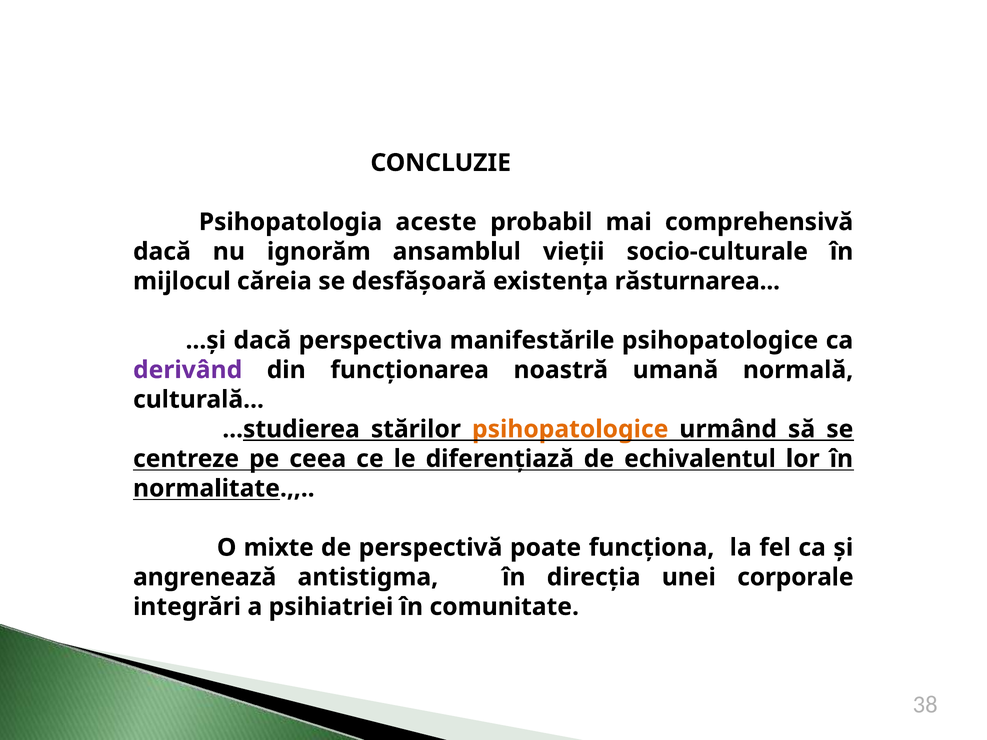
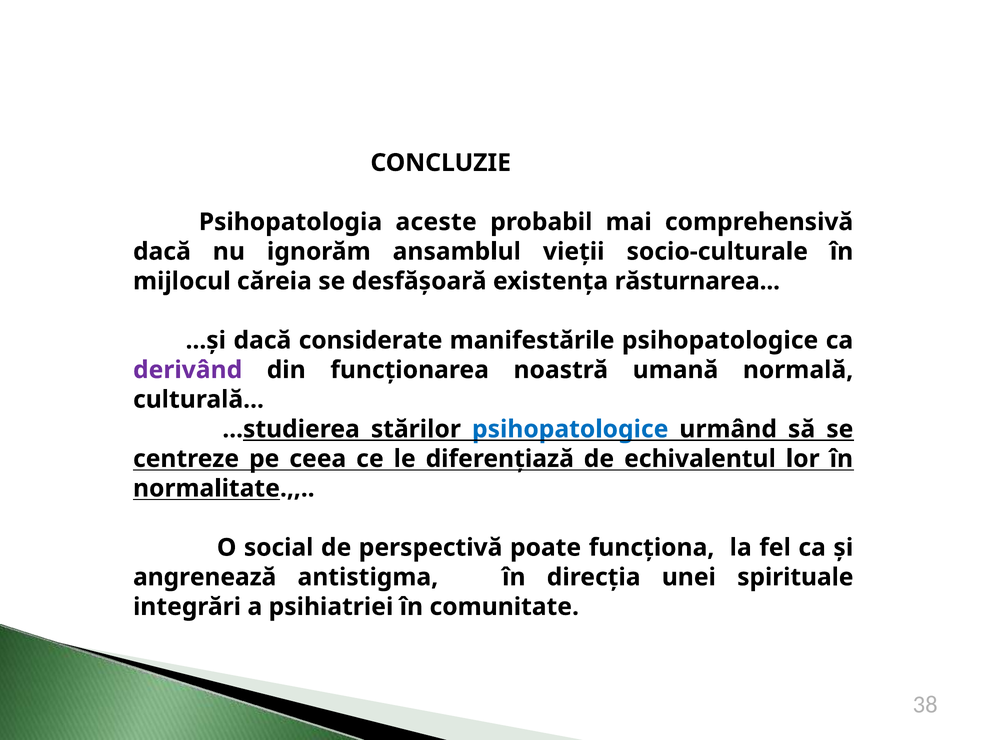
perspectiva: perspectiva -> considerate
psihopatologice at (570, 429) colour: orange -> blue
mixte: mixte -> social
corporale: corporale -> spirituale
